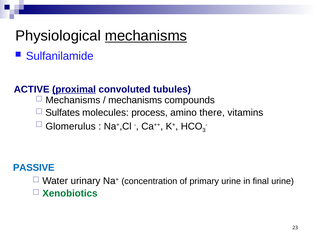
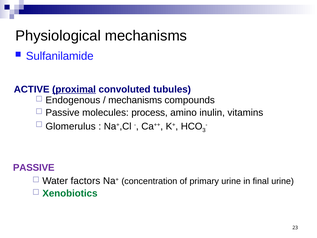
mechanisms at (146, 36) underline: present -> none
Mechanisms at (73, 100): Mechanisms -> Endogenous
Sulfates at (63, 113): Sulfates -> Passive
there: there -> inulin
PASSIVE at (34, 167) colour: blue -> purple
urinary: urinary -> factors
